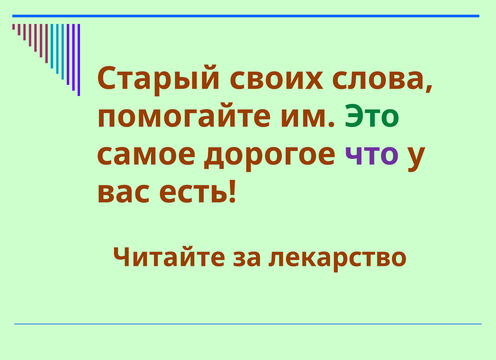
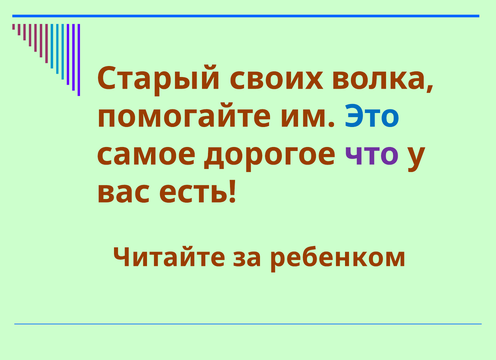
слова: слова -> волка
Это colour: green -> blue
лекарство: лекарство -> ребенком
